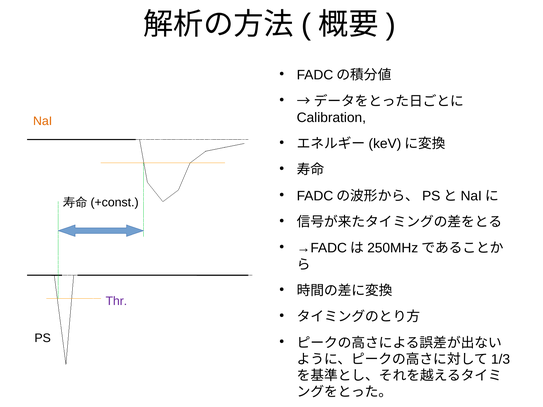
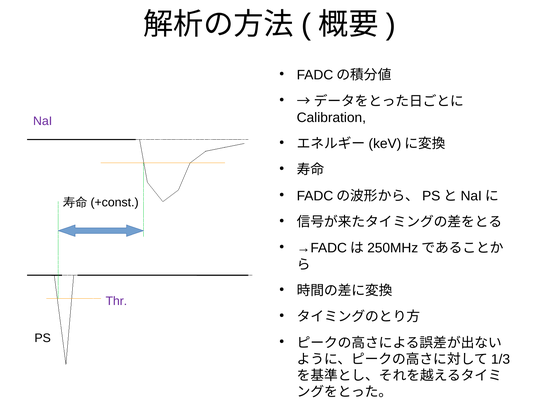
NaI colour: orange -> purple
